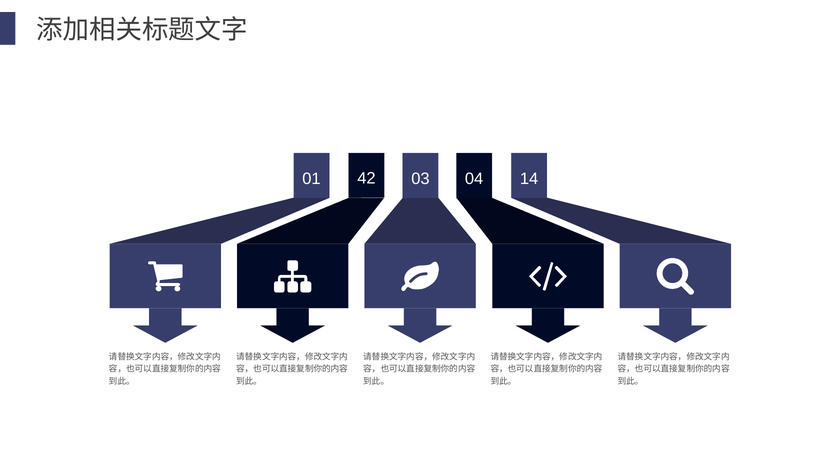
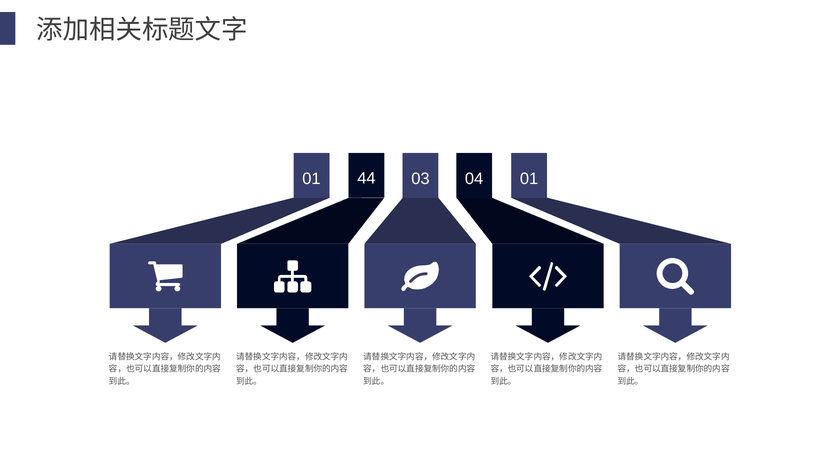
42: 42 -> 44
03 14: 14 -> 01
